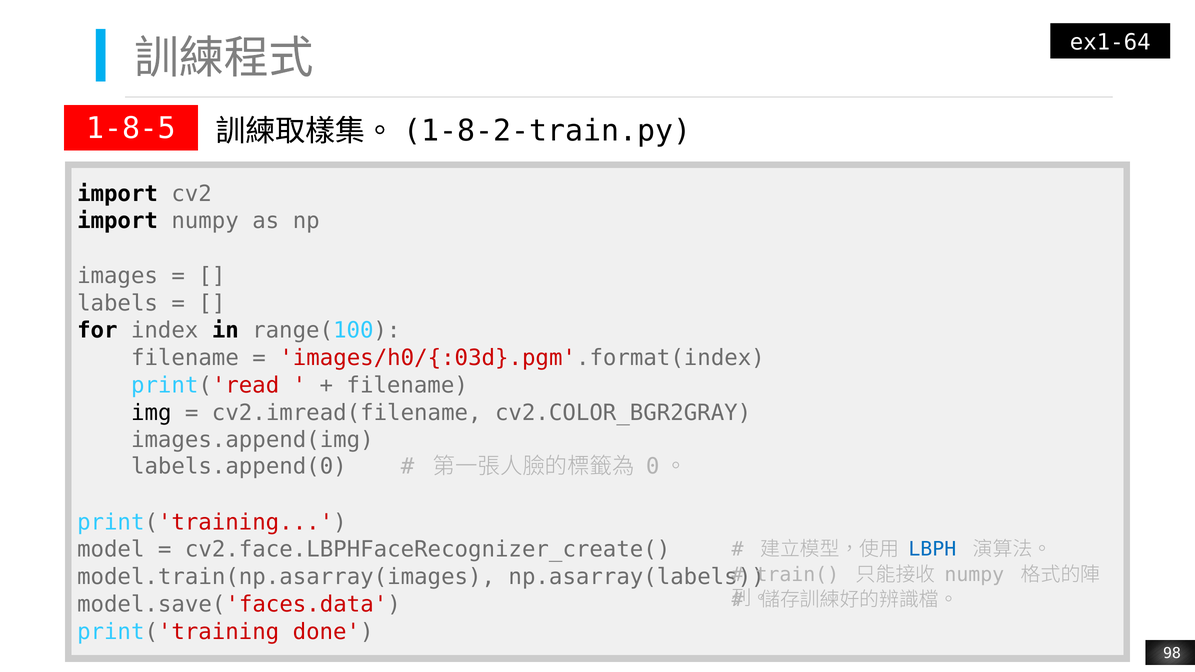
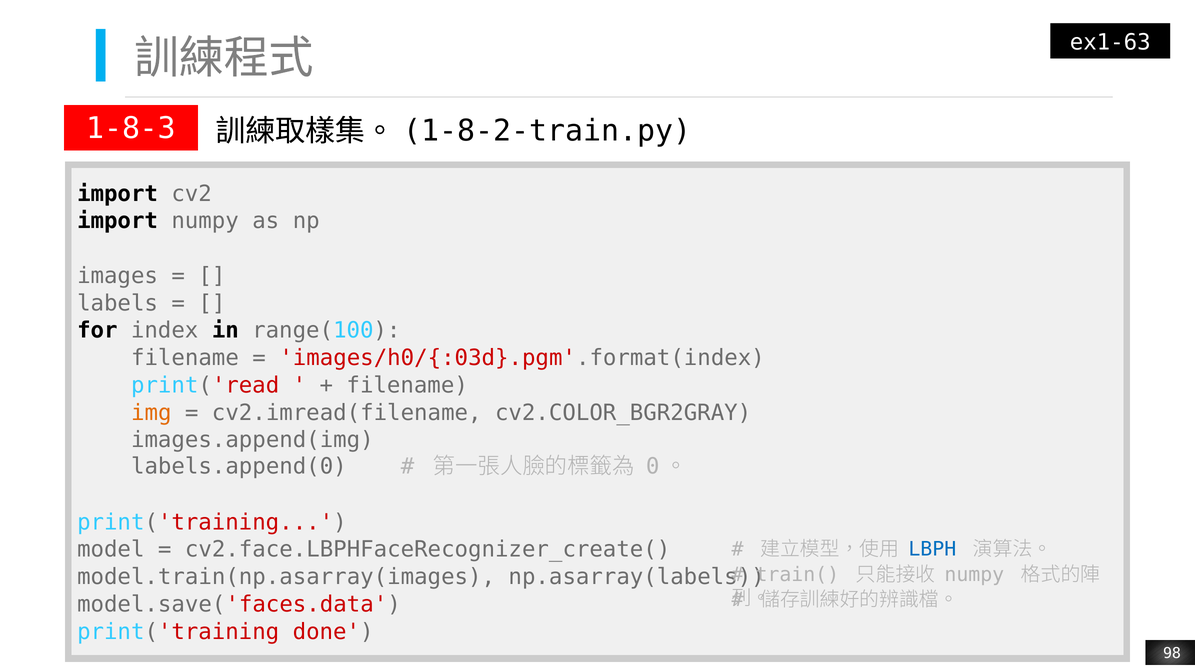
ex1-64: ex1-64 -> ex1-63
1-8-5: 1-8-5 -> 1-8-3
img colour: black -> orange
